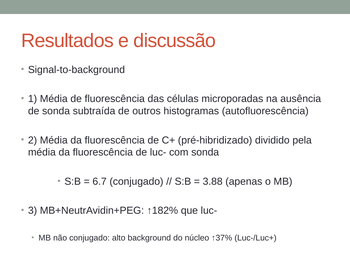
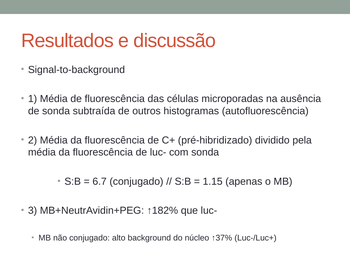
3.88: 3.88 -> 1.15
